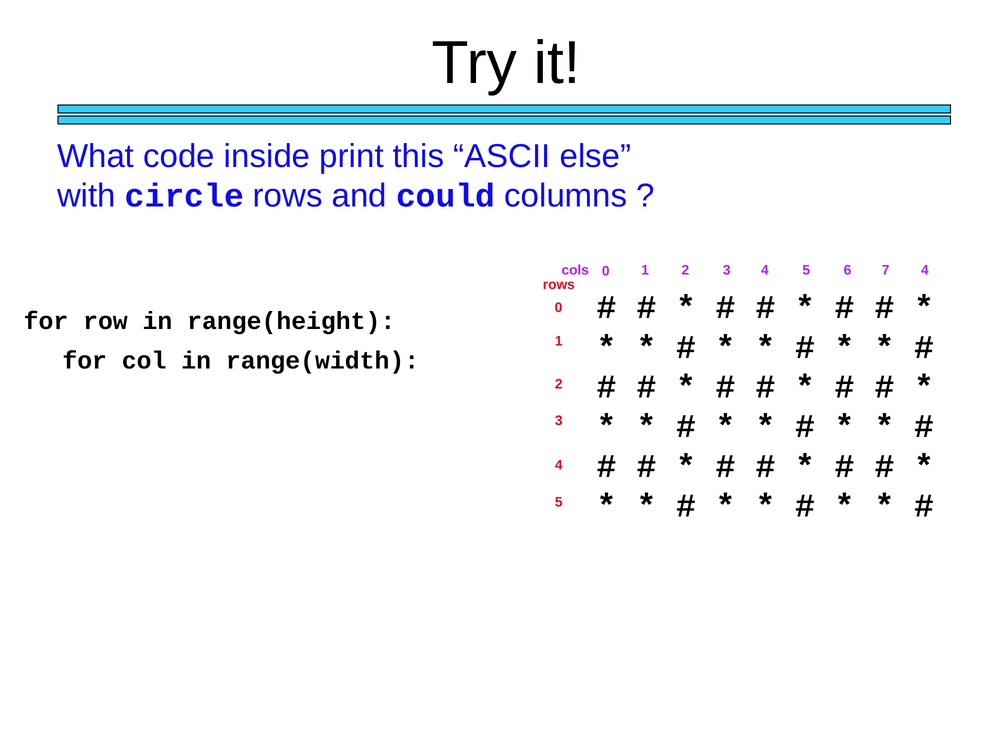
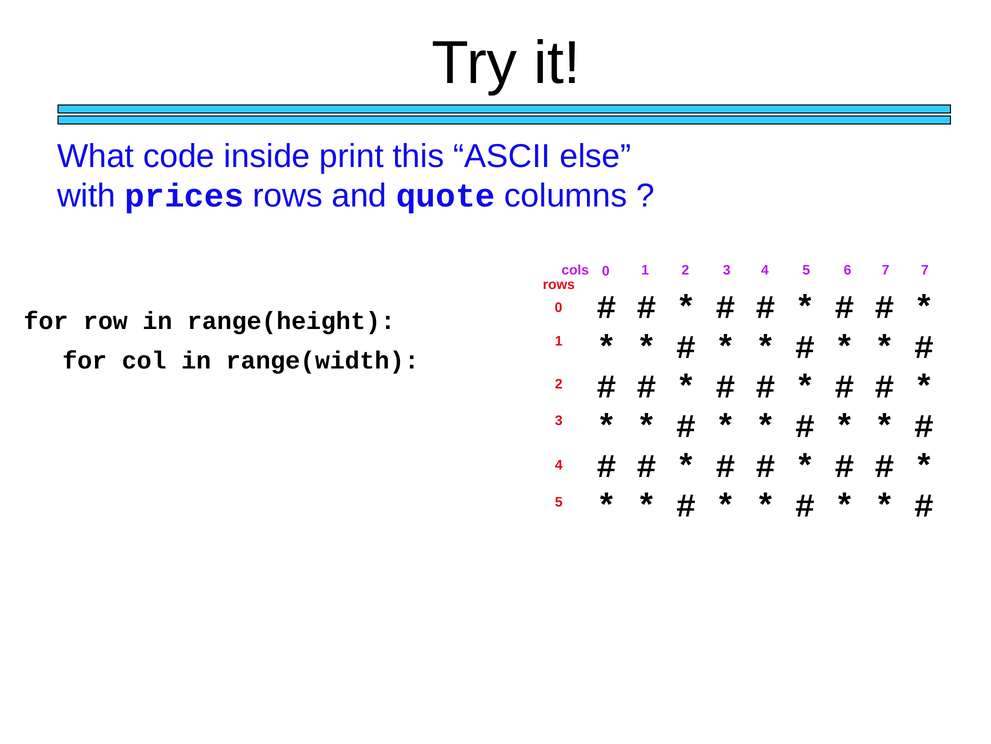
circle: circle -> prices
could: could -> quote
7 4: 4 -> 7
